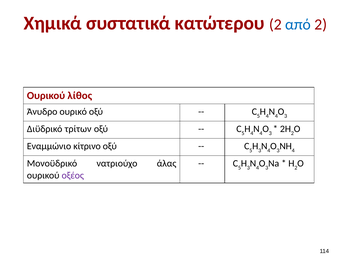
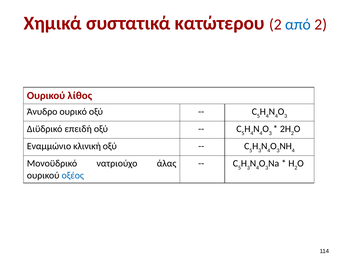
τρίτων: τρίτων -> επειδή
κίτρινο: κίτρινο -> κλινική
οξέος colour: purple -> blue
